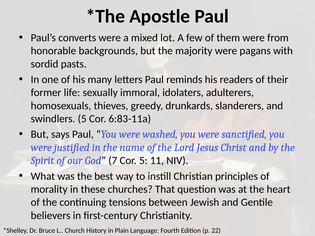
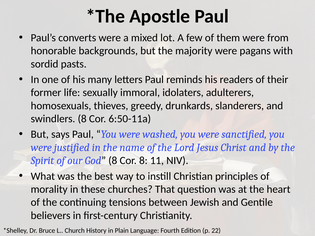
swindlers 5: 5 -> 8
6:83-11a: 6:83-11a -> 6:50-11a
God 7: 7 -> 8
Cor 5: 5 -> 8
